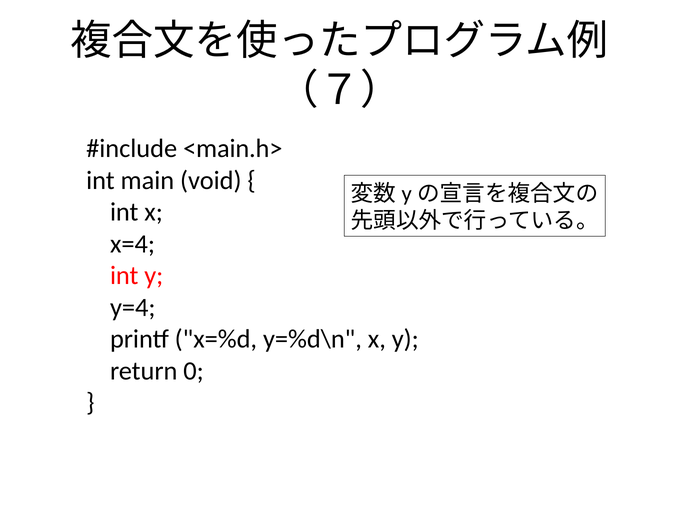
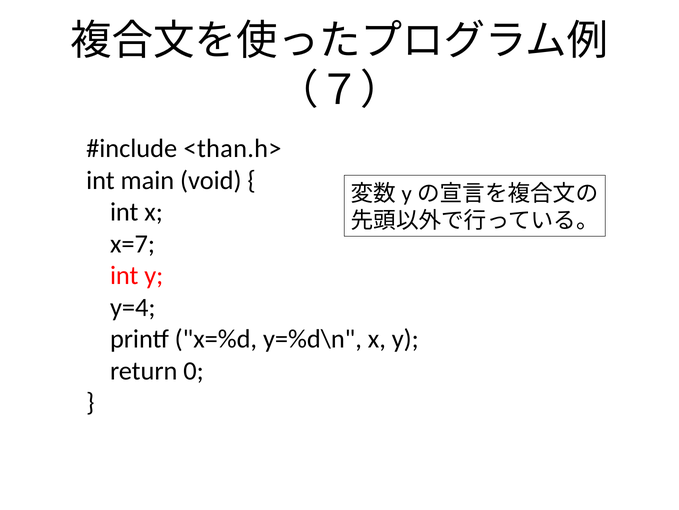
<main.h>: <main.h> -> <than.h>
x=4: x=4 -> x=7
